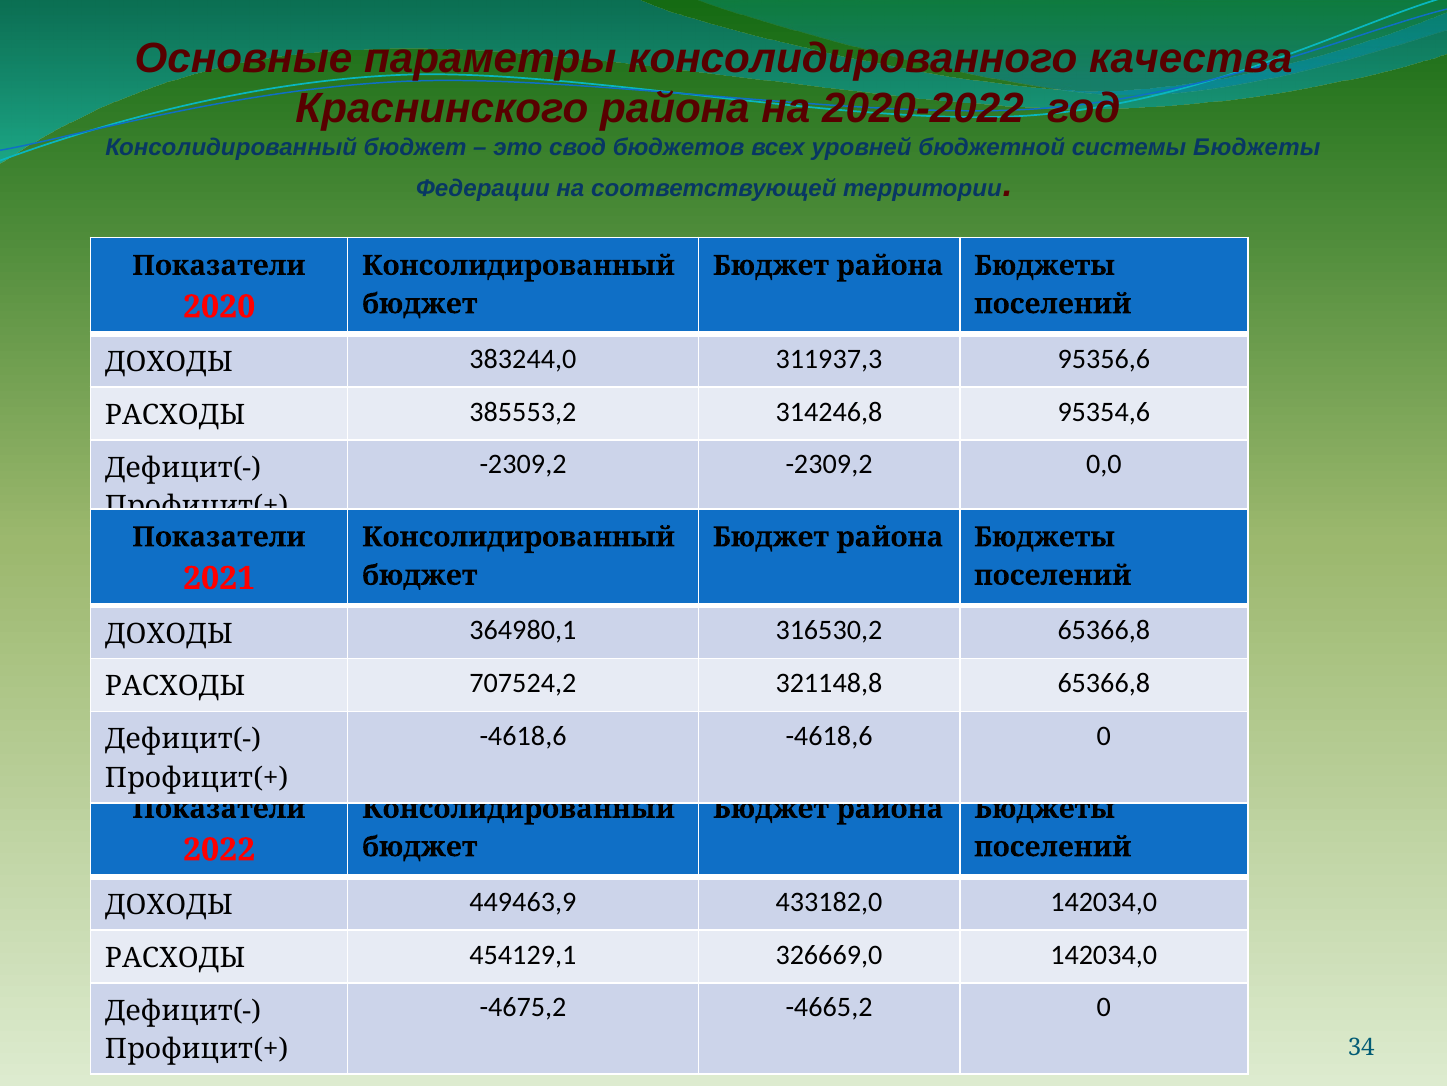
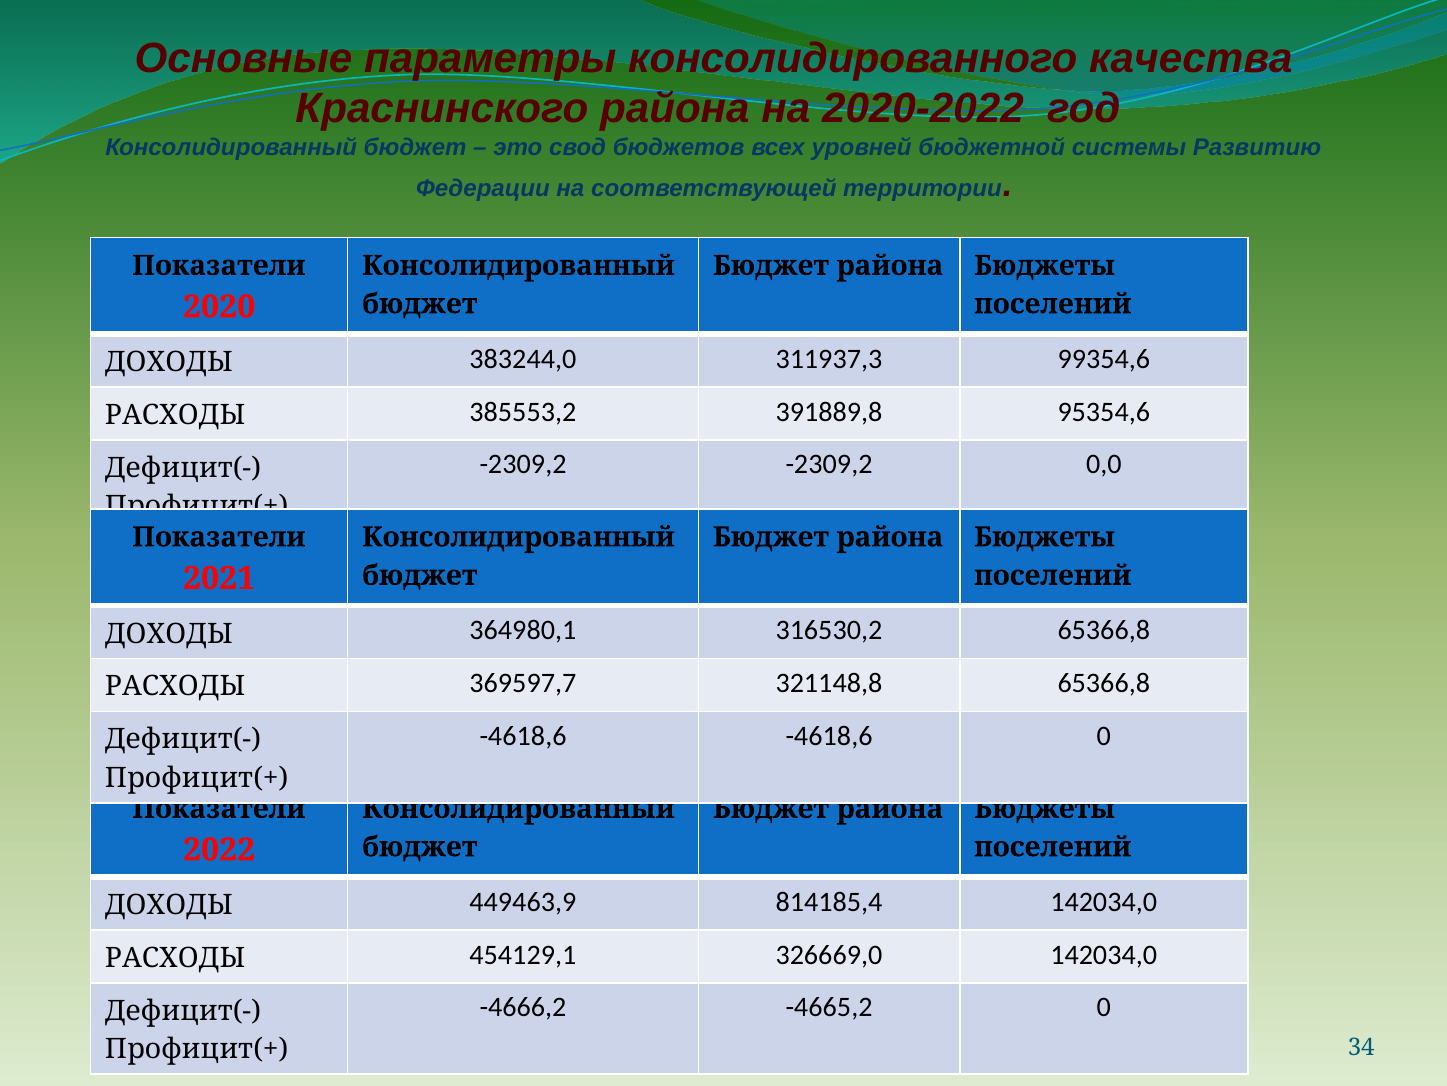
системы Бюджеты: Бюджеты -> Развитию
95356,6: 95356,6 -> 99354,6
314246,8: 314246,8 -> 391889,8
707524,2: 707524,2 -> 369597,7
433182,0: 433182,0 -> 814185,4
-4675,2: -4675,2 -> -4666,2
